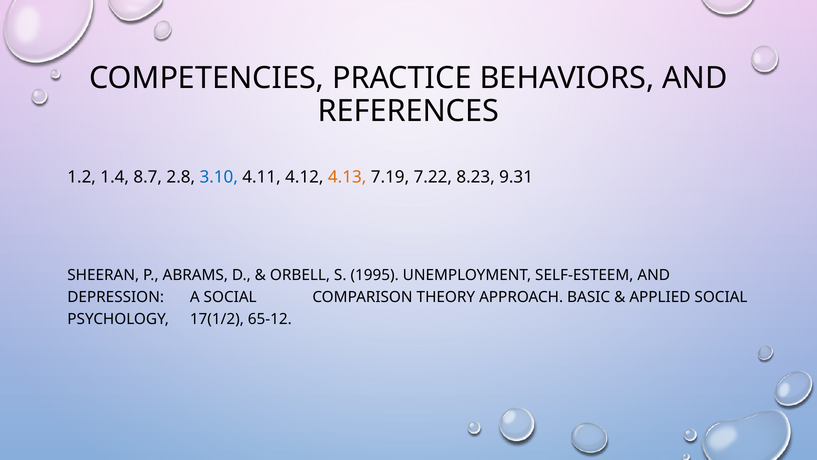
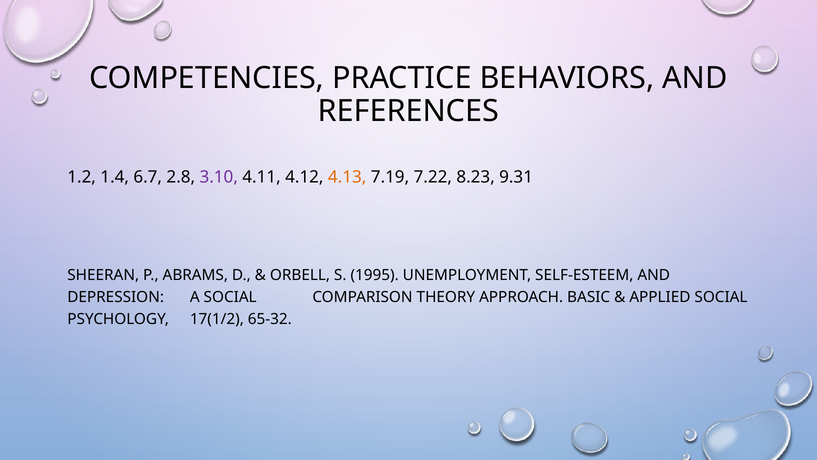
8.7: 8.7 -> 6.7
3.10 colour: blue -> purple
65-12: 65-12 -> 65-32
